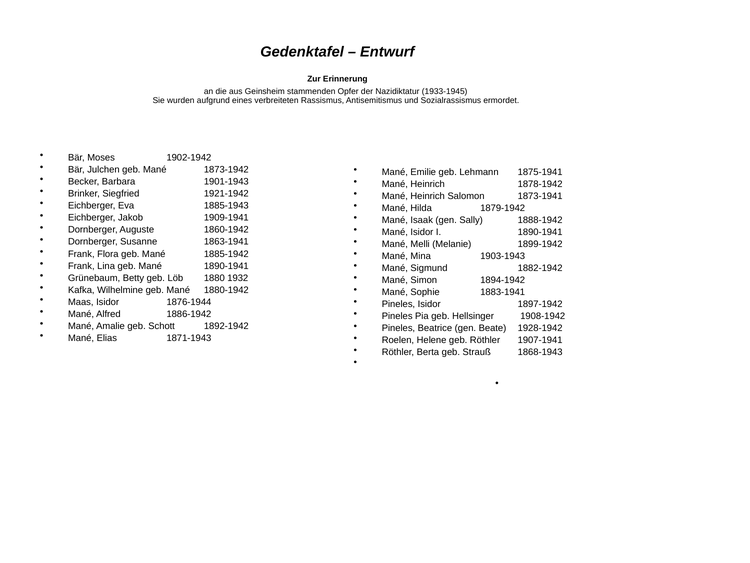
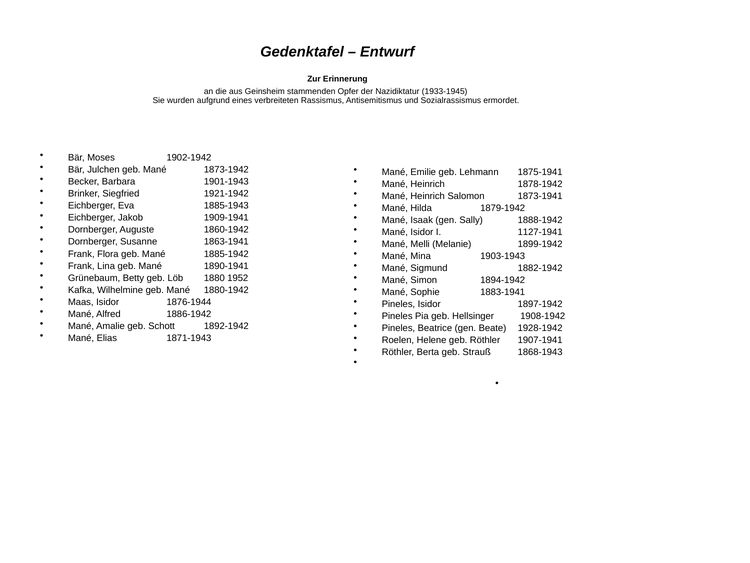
I 1890-1941: 1890-1941 -> 1127-1941
1932: 1932 -> 1952
